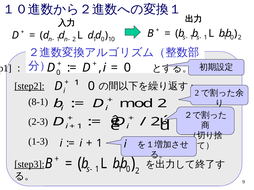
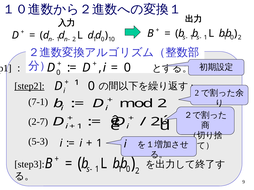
8-1: 8-1 -> 7-1
2-3: 2-3 -> 2-7
1-3: 1-3 -> 5-3
step3 underline: present -> none
